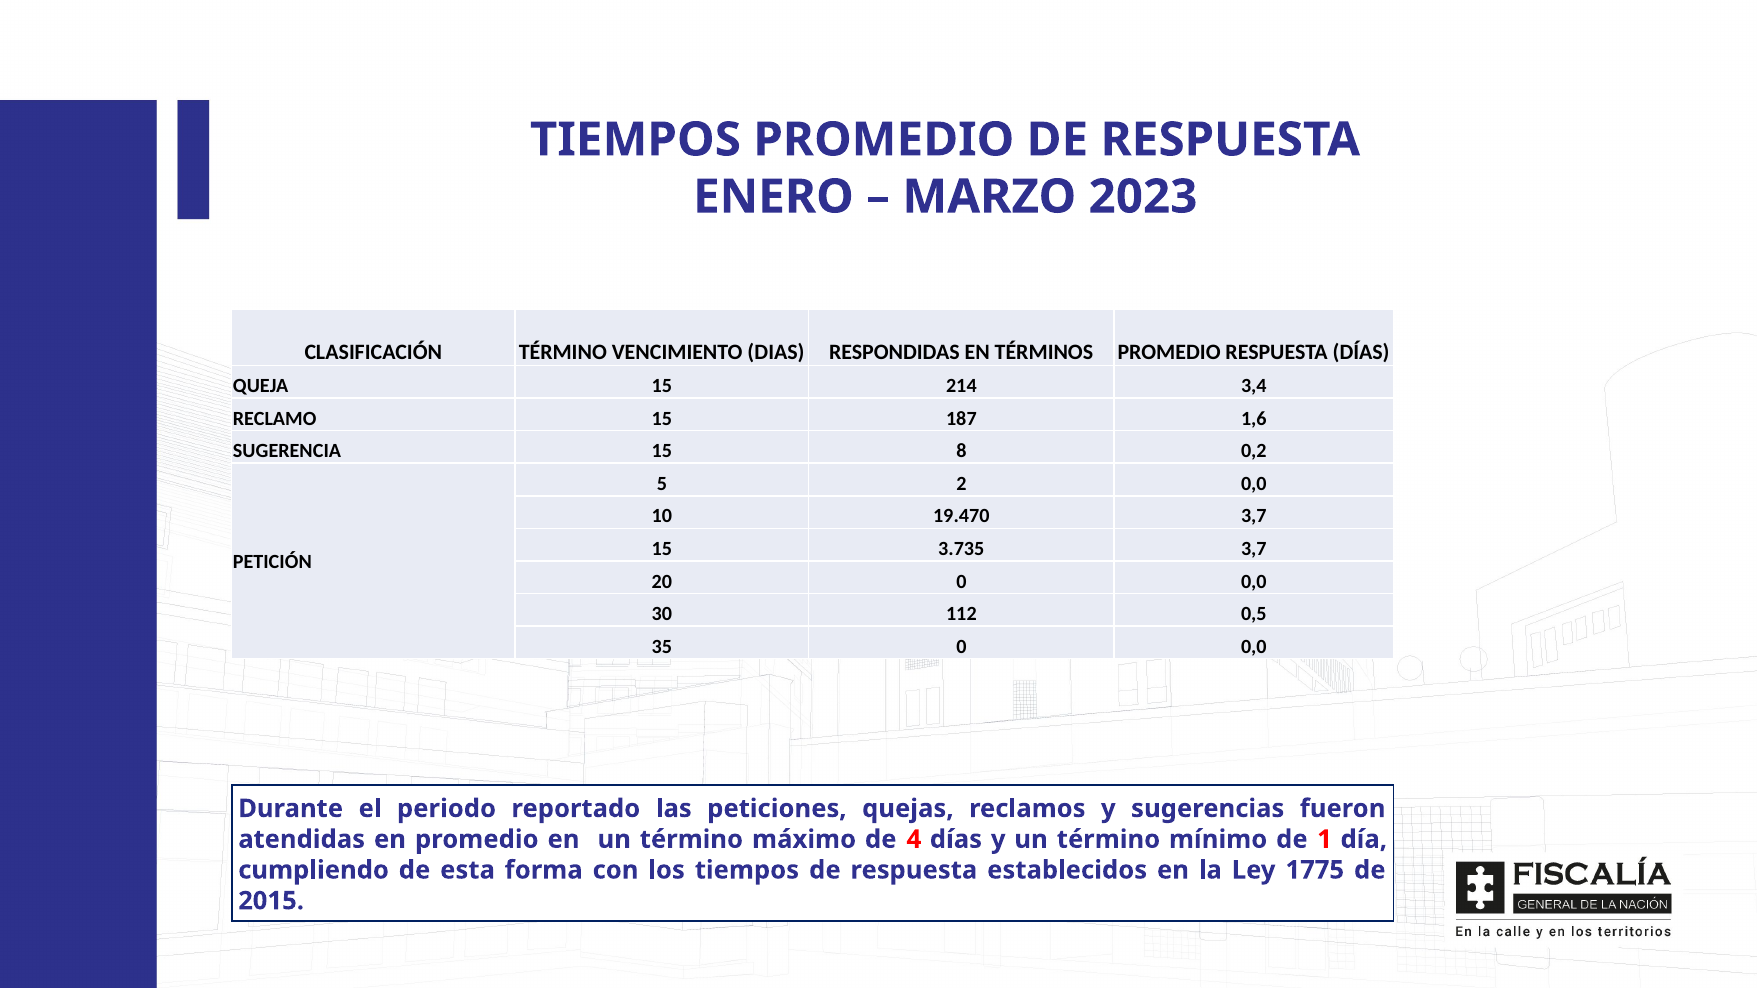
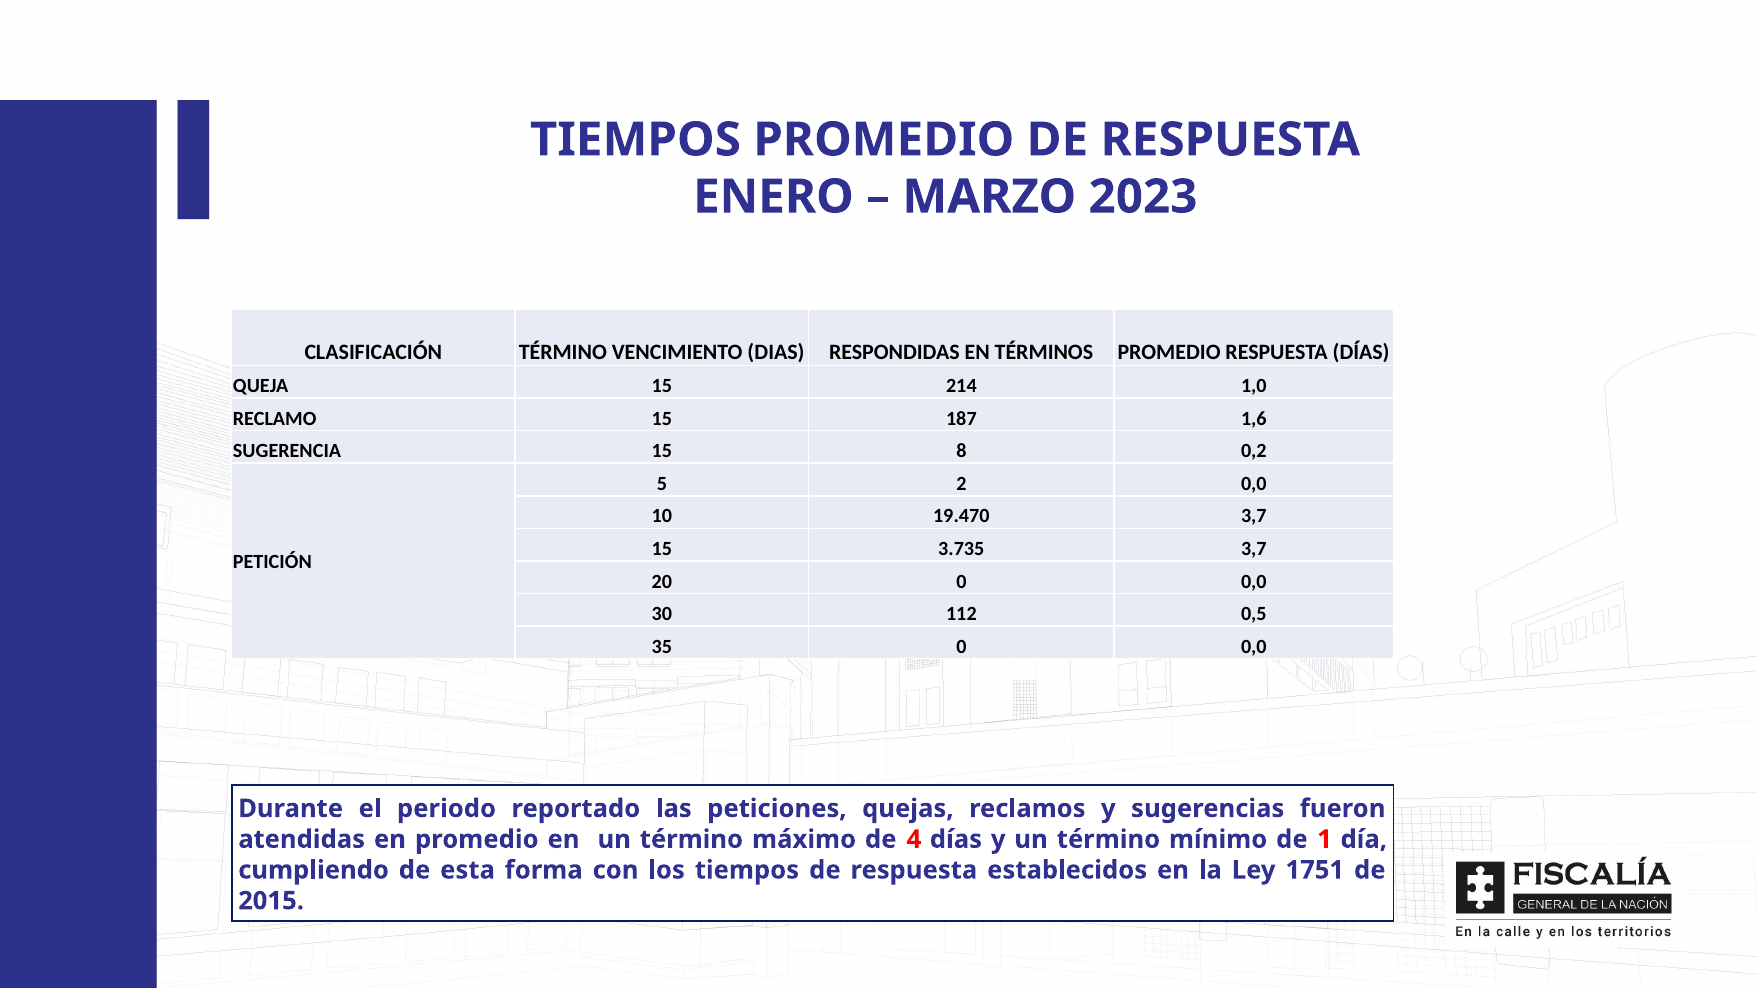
3,4: 3,4 -> 1,0
1775: 1775 -> 1751
